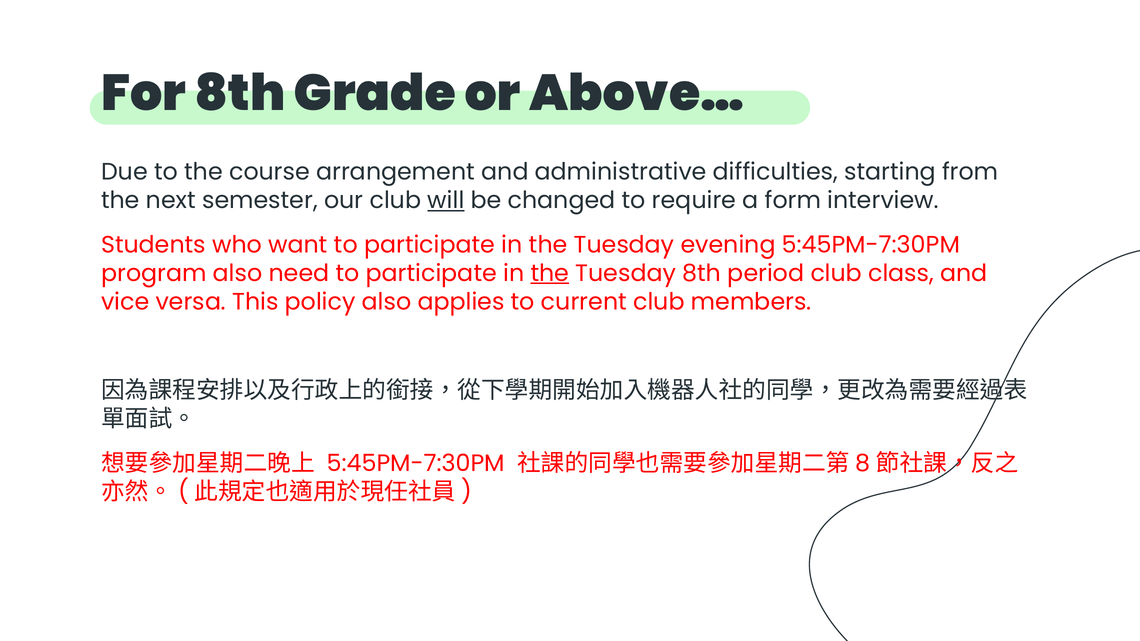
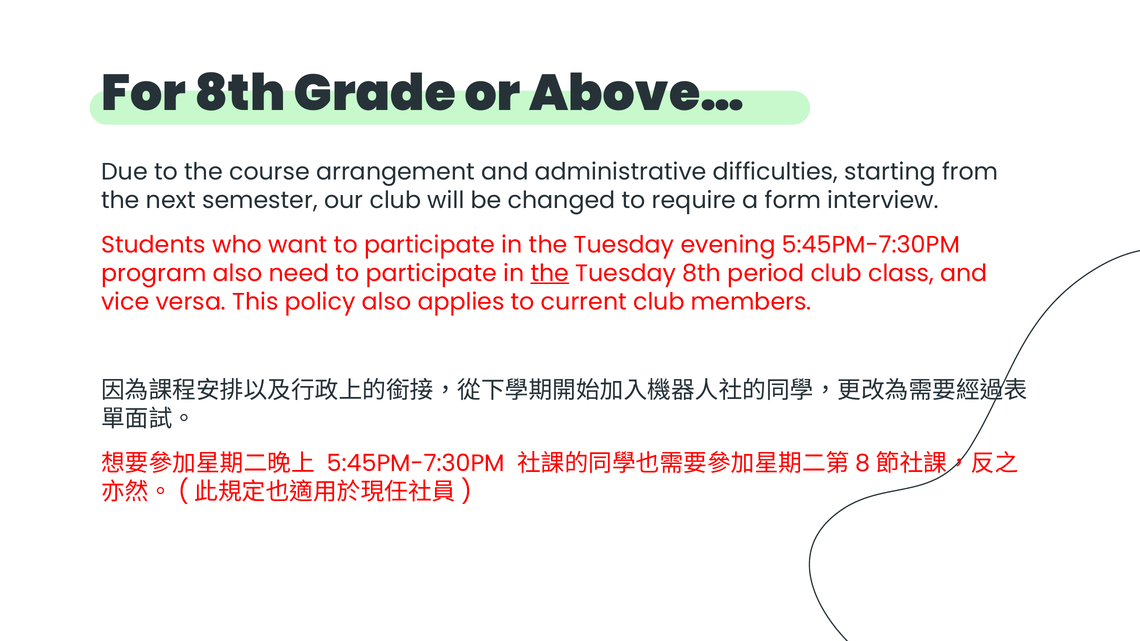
will underline: present -> none
